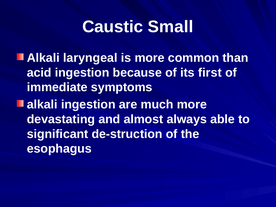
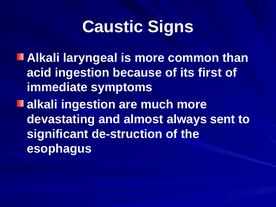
Small: Small -> Signs
able: able -> sent
